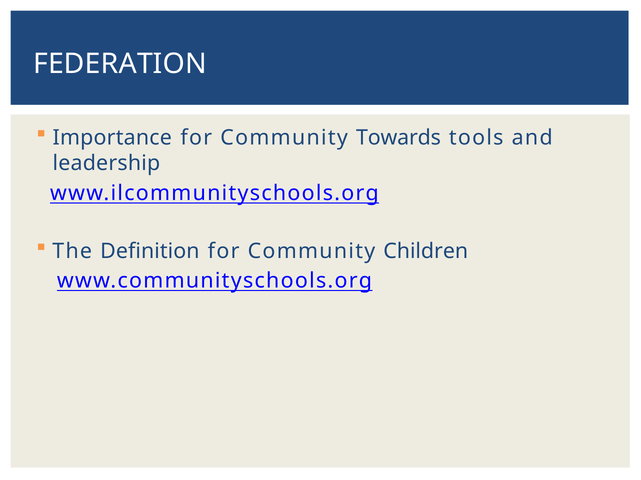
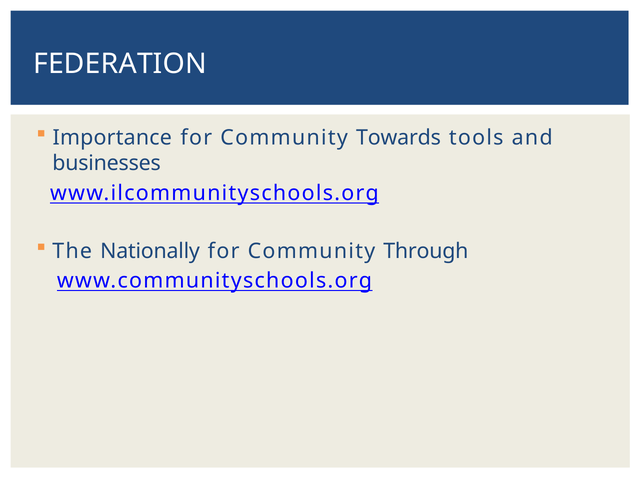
leadership: leadership -> businesses
Definition: Definition -> Nationally
Children: Children -> Through
